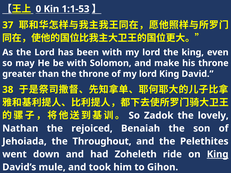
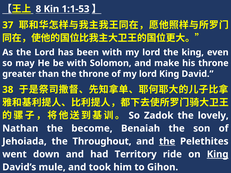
0: 0 -> 8
rejoiced: rejoiced -> become
the at (167, 141) underline: none -> present
Zoheleth: Zoheleth -> Territory
